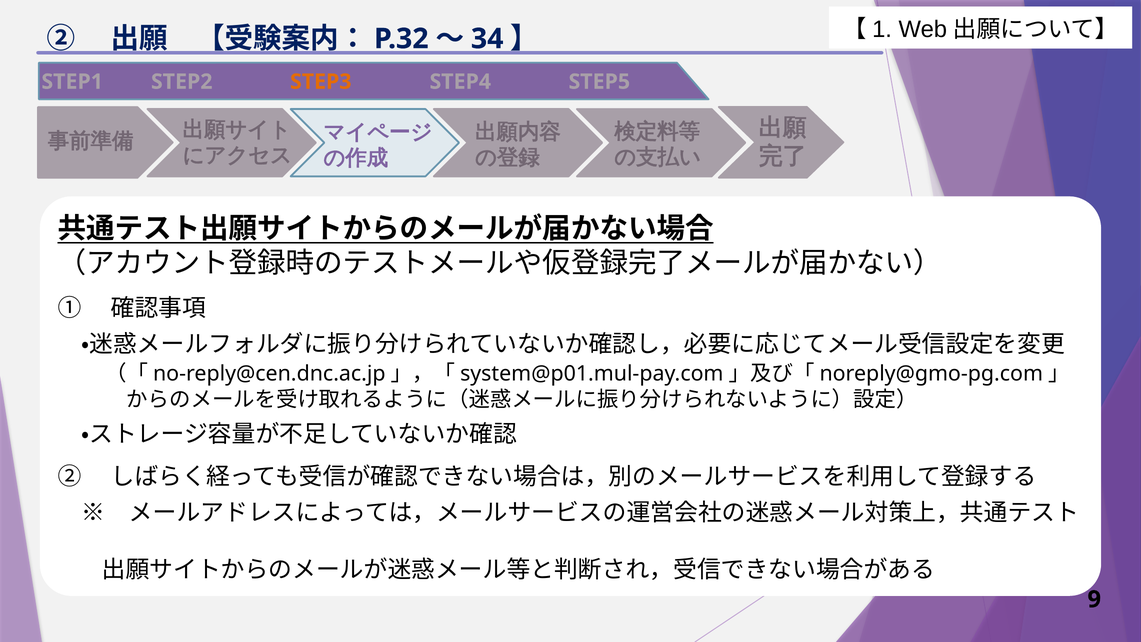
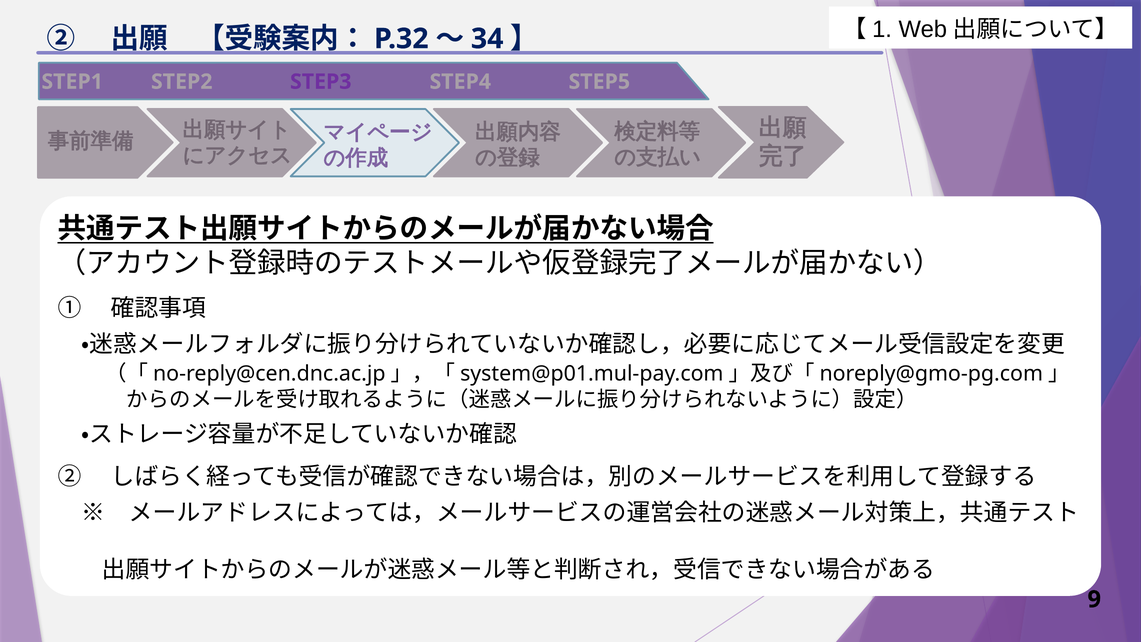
STEP3 colour: orange -> purple
